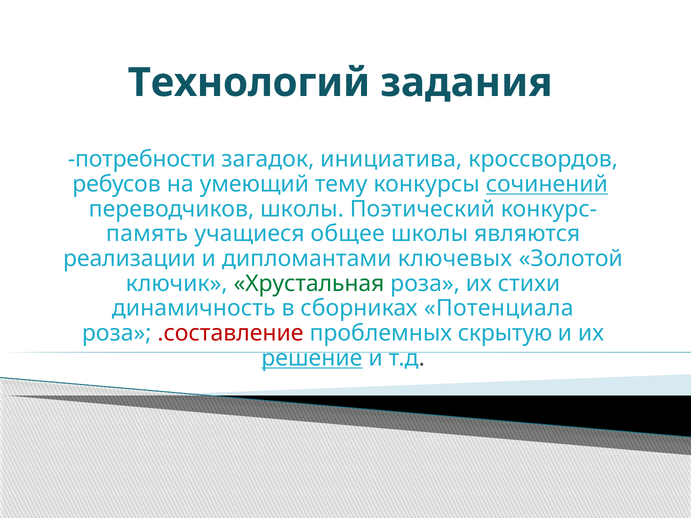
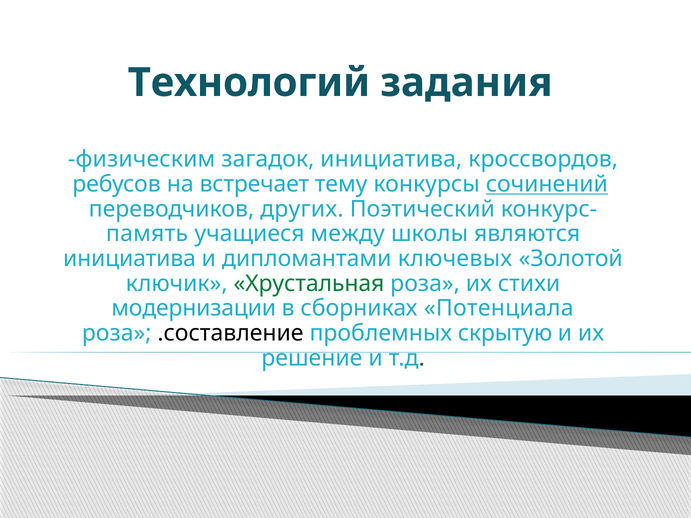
потребности: потребности -> физическим
умеющий: умеющий -> встречает
переводчиков школы: школы -> других
общее: общее -> между
реализации at (129, 259): реализации -> инициатива
динамичность: динамичность -> модернизации
.составление colour: red -> black
решение underline: present -> none
